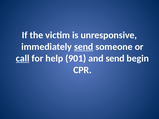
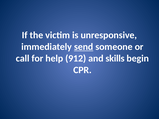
call underline: present -> none
901: 901 -> 912
and send: send -> skills
